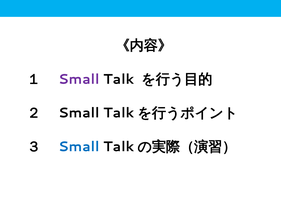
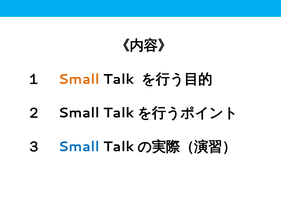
Small at (79, 79) colour: purple -> orange
